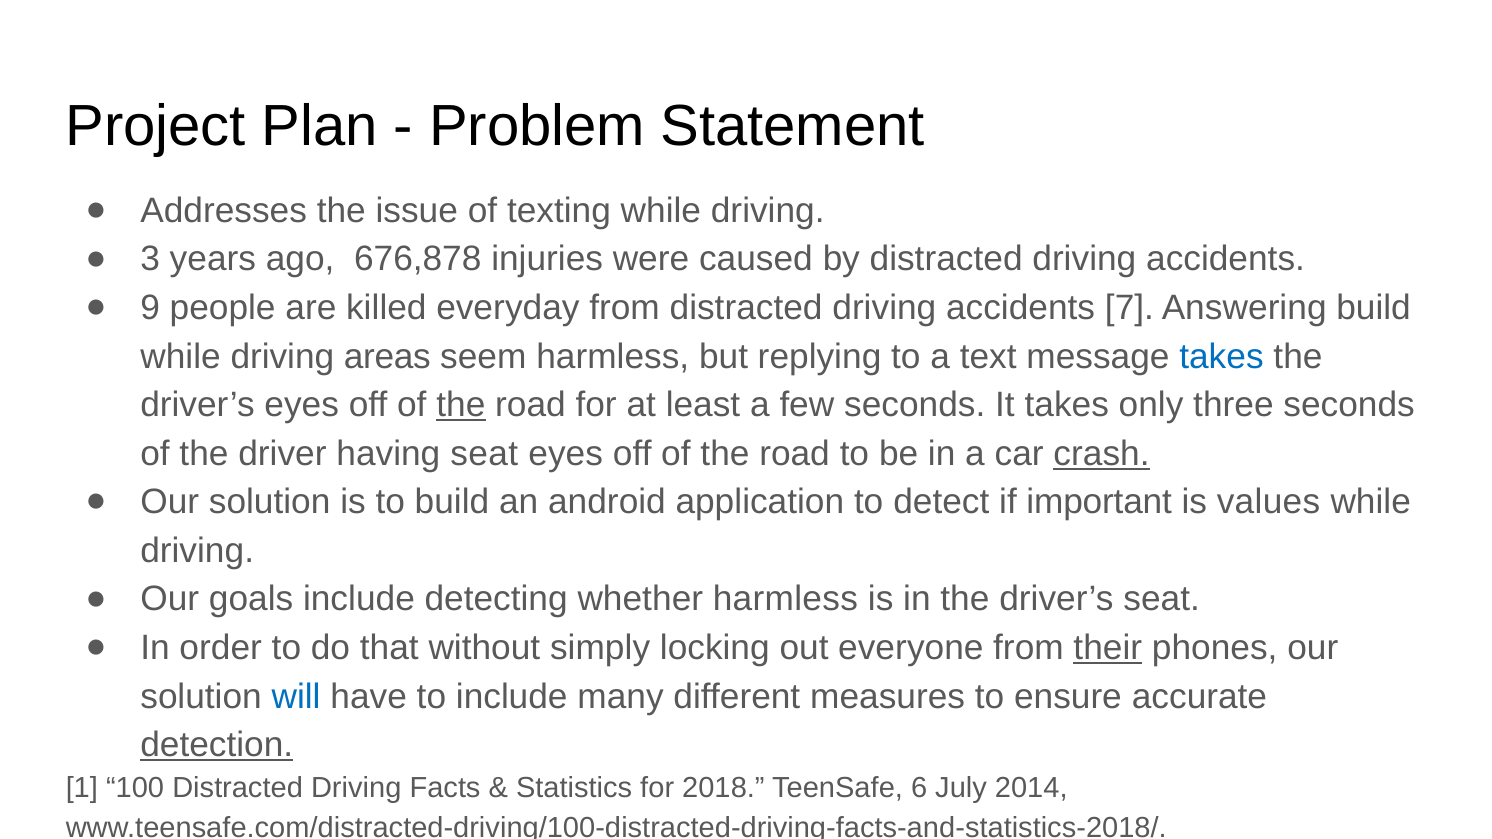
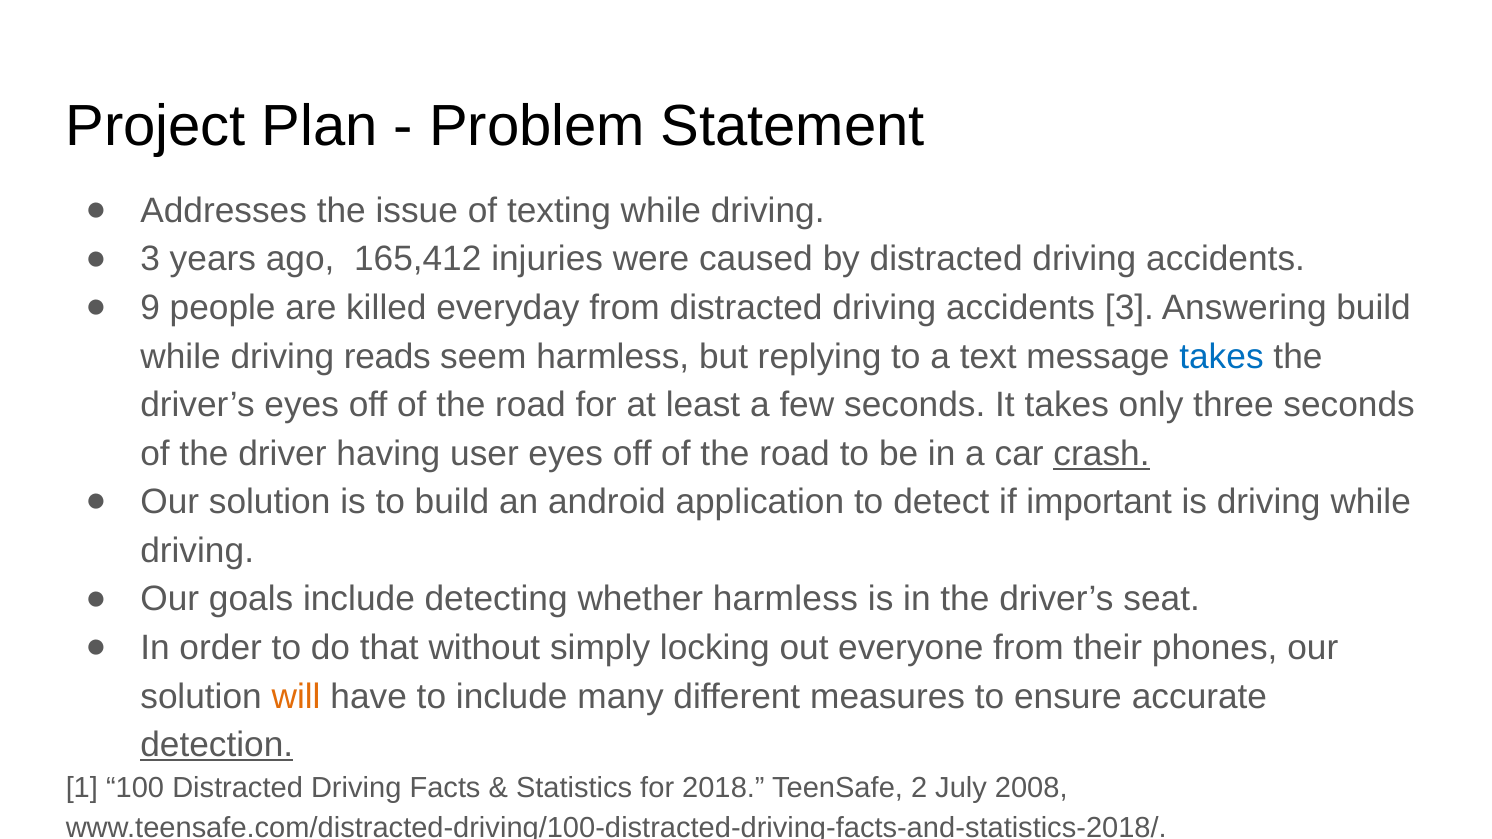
676,878: 676,878 -> 165,412
accidents 7: 7 -> 3
areas: areas -> reads
the at (461, 405) underline: present -> none
having seat: seat -> user
is values: values -> driving
their underline: present -> none
will colour: blue -> orange
6: 6 -> 2
2014: 2014 -> 2008
